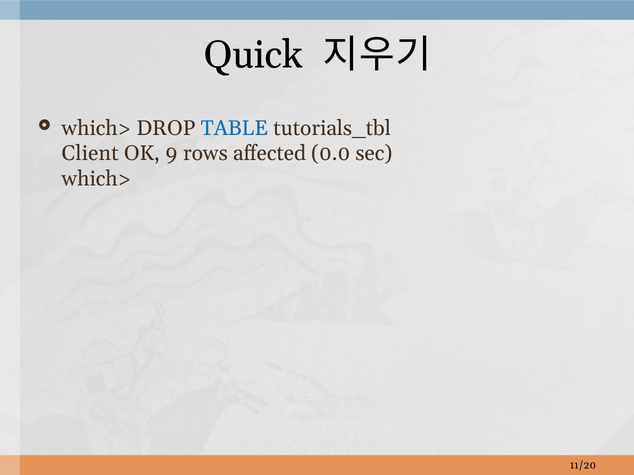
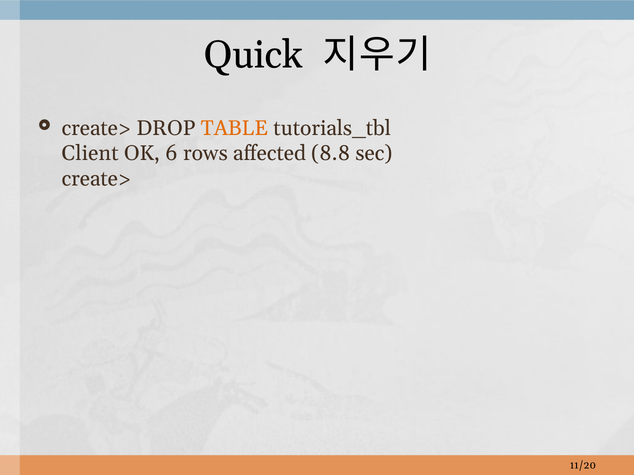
which> at (97, 128): which> -> create>
TABLE colour: blue -> orange
9: 9 -> 6
0.0: 0.0 -> 8.8
which> at (97, 179): which> -> create>
